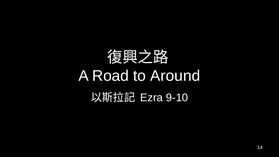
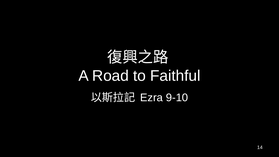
Around: Around -> Faithful
